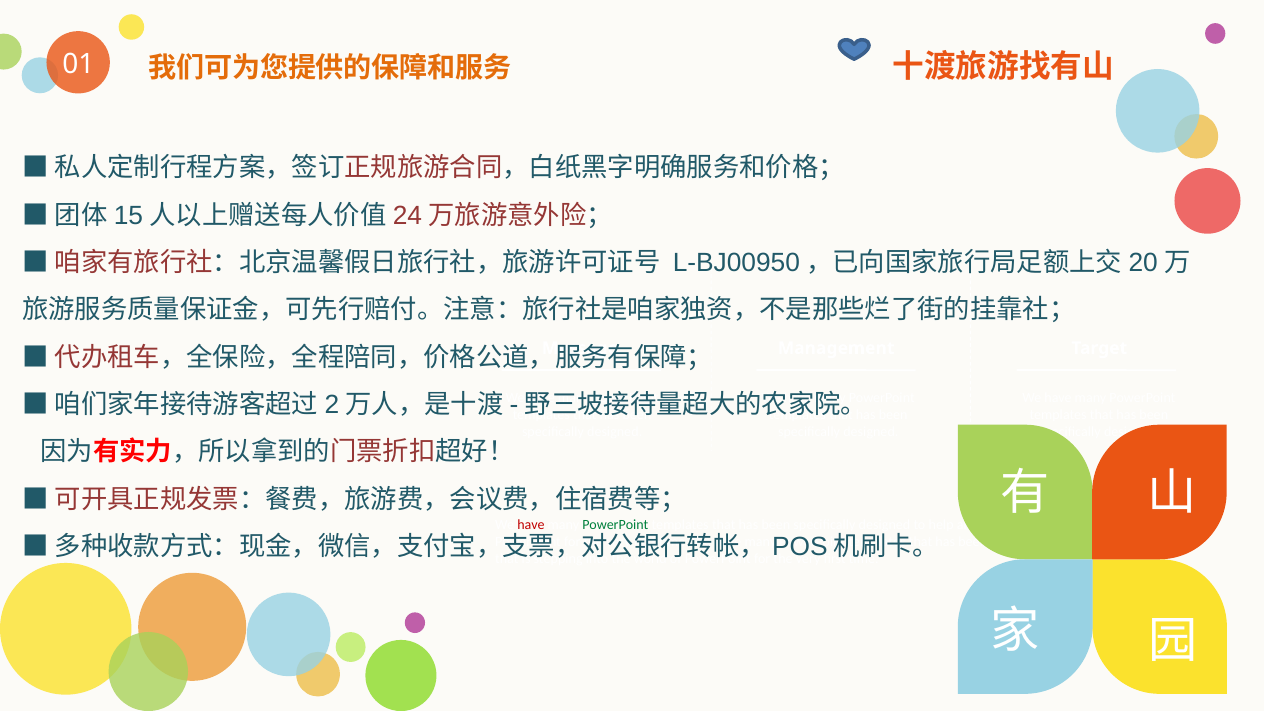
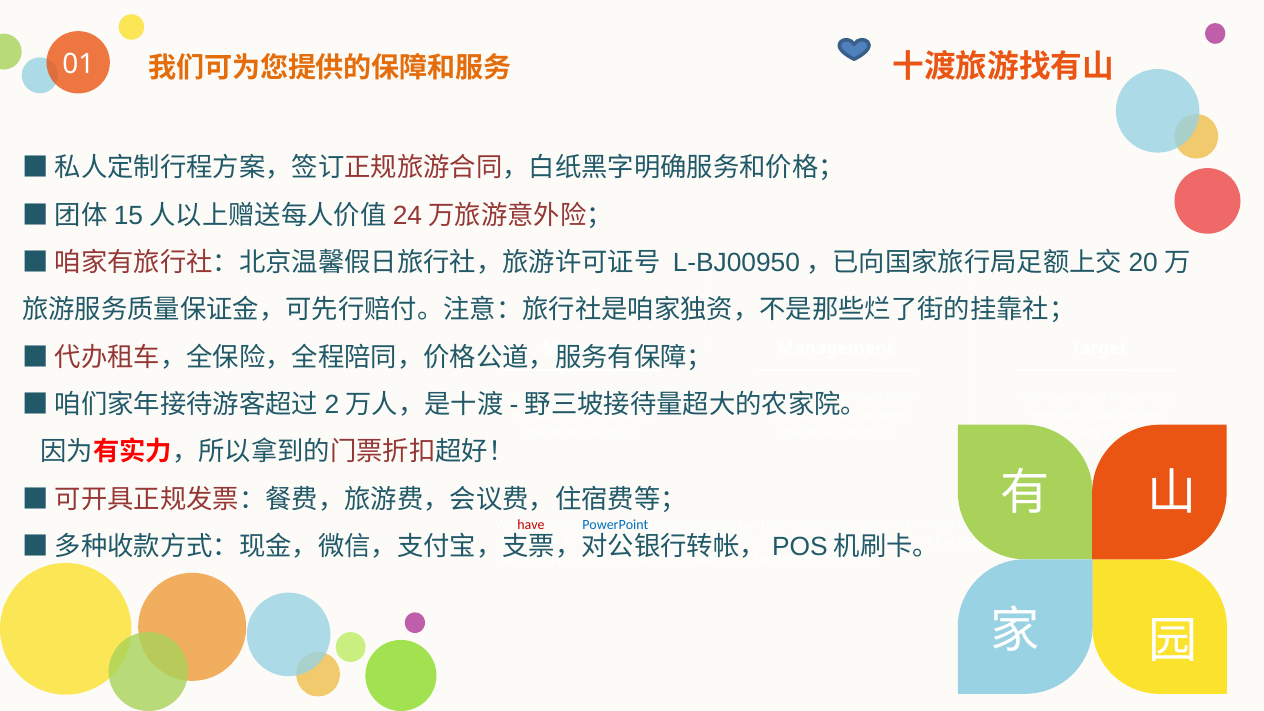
PowerPoint at (615, 525) colour: green -> blue
